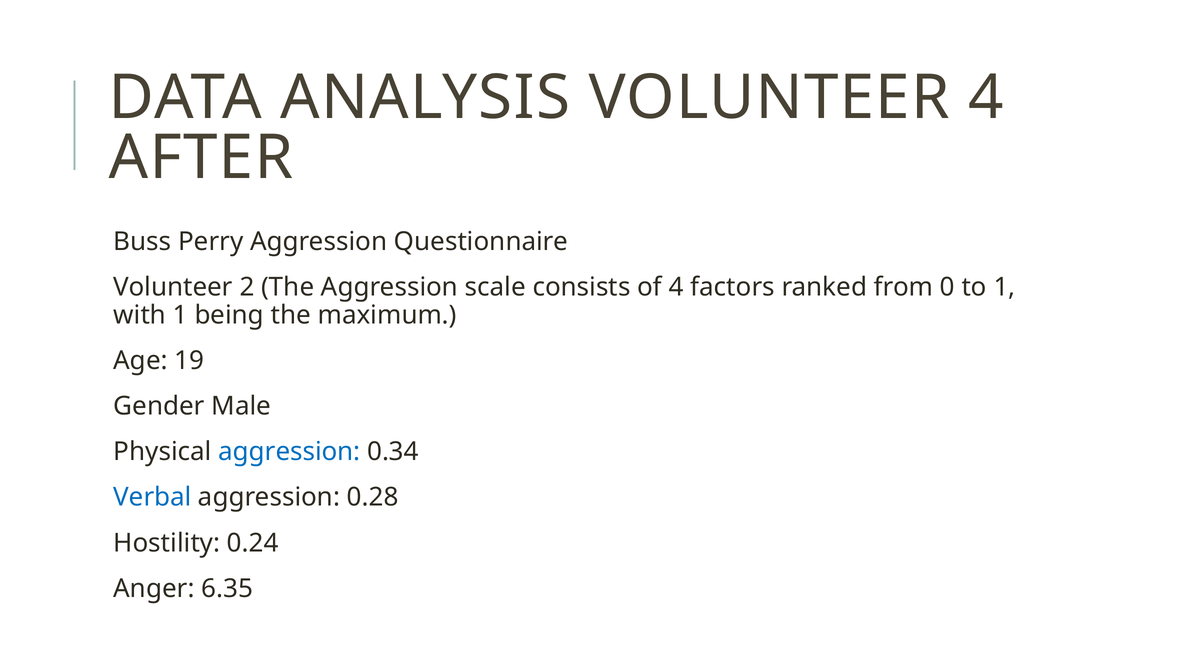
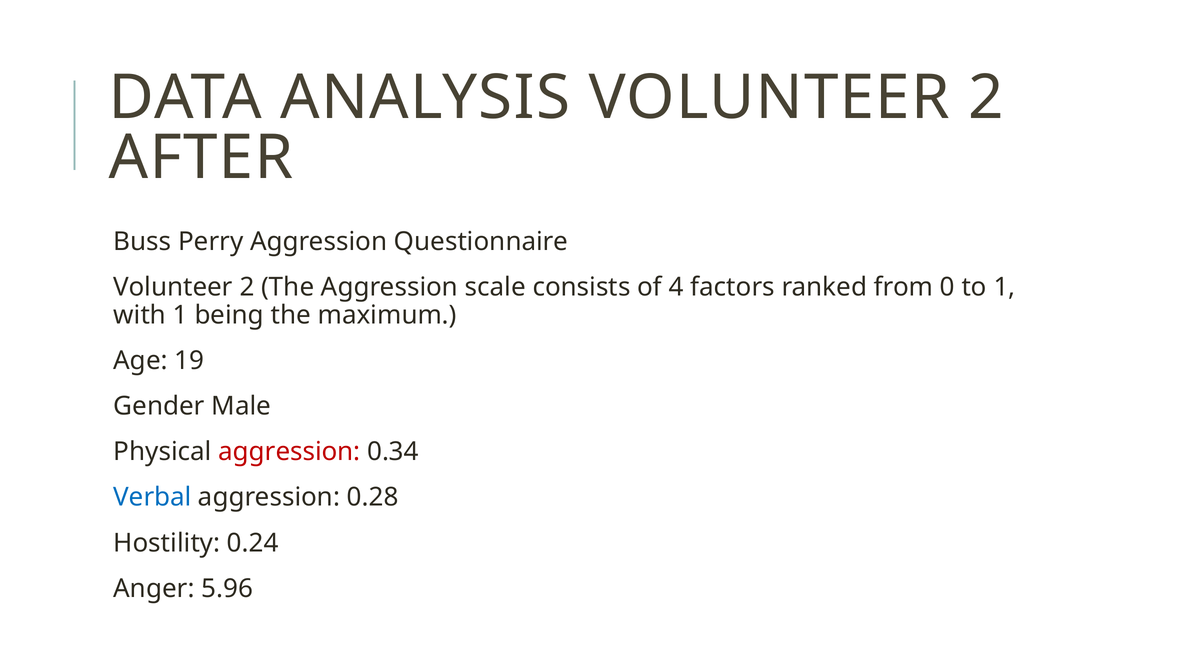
ANALYSIS VOLUNTEER 4: 4 -> 2
aggression at (289, 452) colour: blue -> red
6.35: 6.35 -> 5.96
